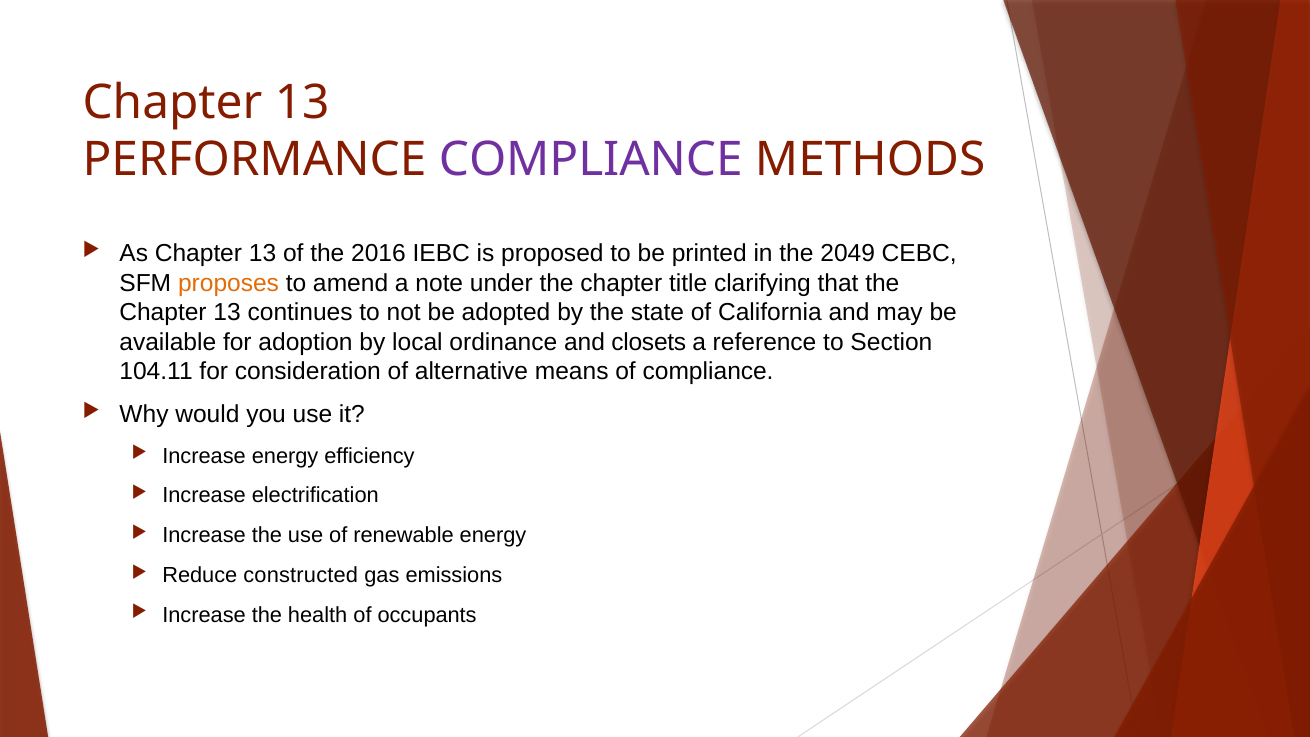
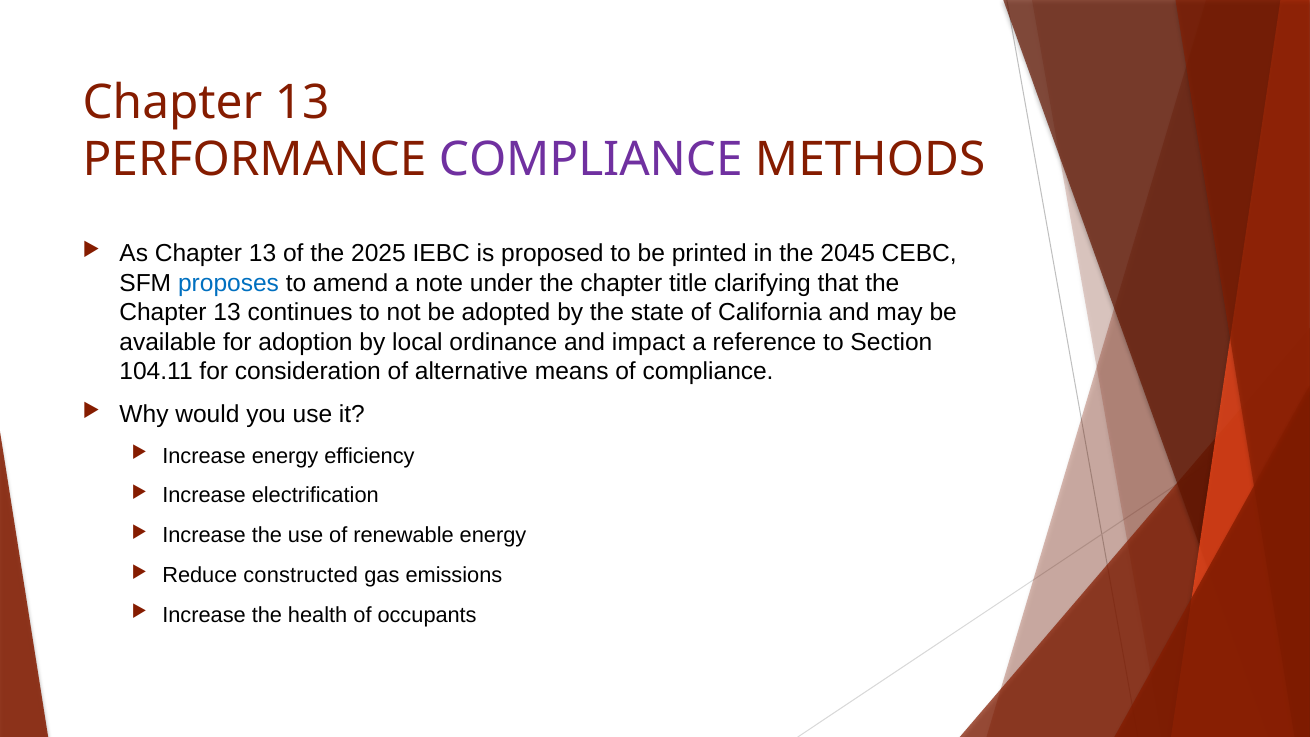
2016: 2016 -> 2025
2049: 2049 -> 2045
proposes colour: orange -> blue
closets: closets -> impact
